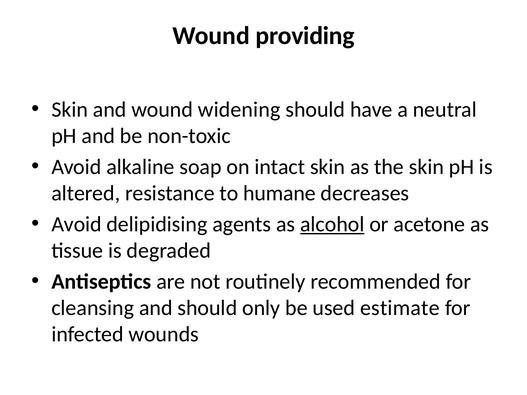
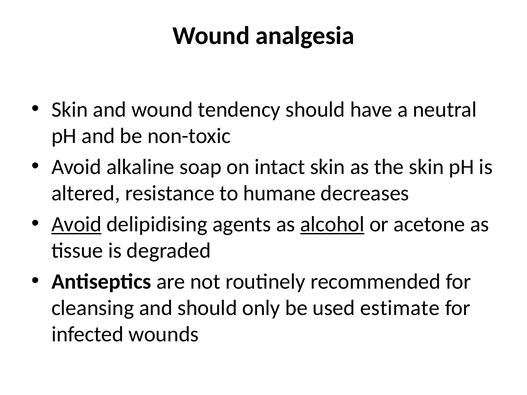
providing: providing -> analgesia
widening: widening -> tendency
Avoid at (76, 224) underline: none -> present
